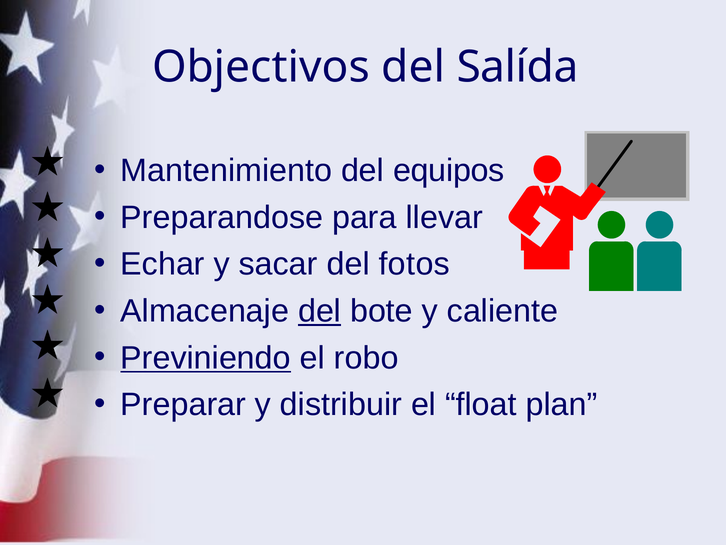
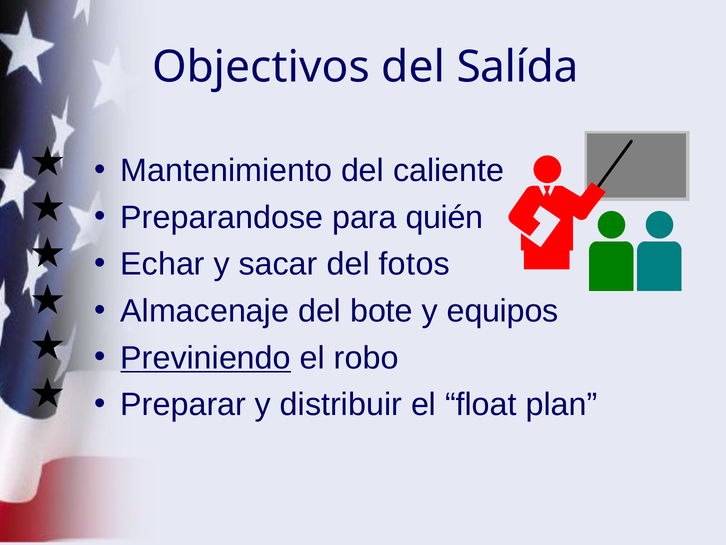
equipos: equipos -> caliente
llevar: llevar -> quién
del at (320, 311) underline: present -> none
caliente: caliente -> equipos
